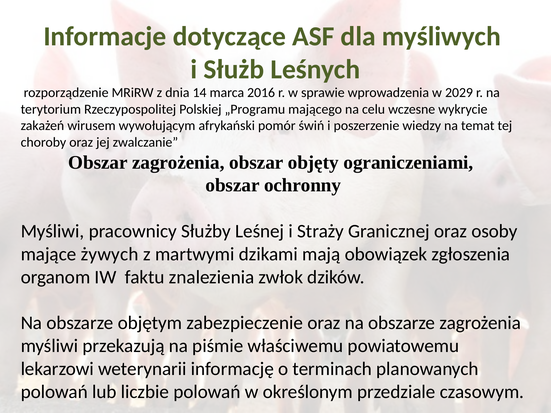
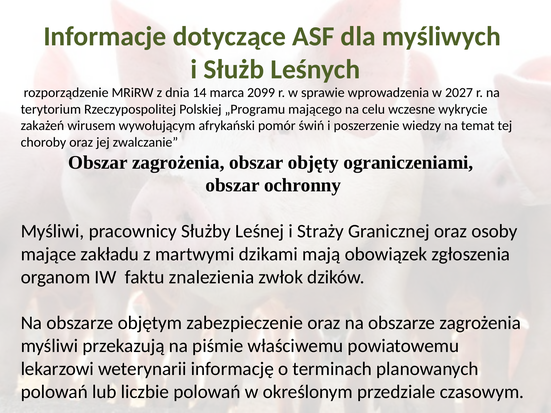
2016: 2016 -> 2099
2029: 2029 -> 2027
żywych: żywych -> zakładu
